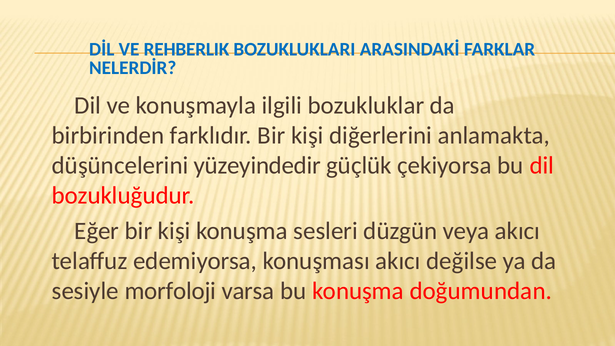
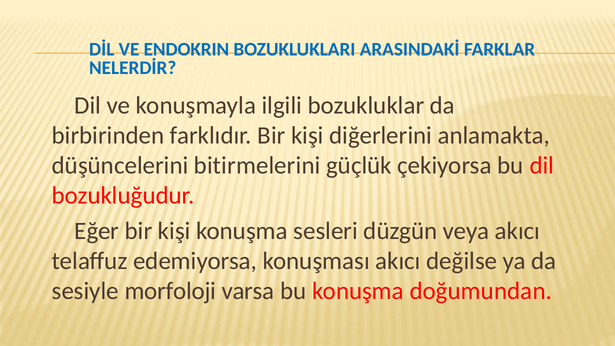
REHBERLIK: REHBERLIK -> ENDOKRIN
yüzeyindedir: yüzeyindedir -> bitirmelerini
